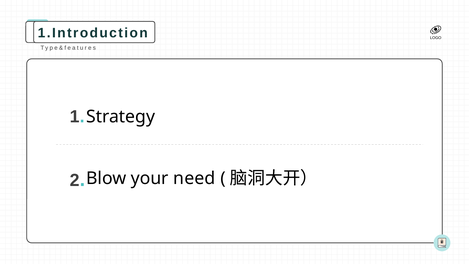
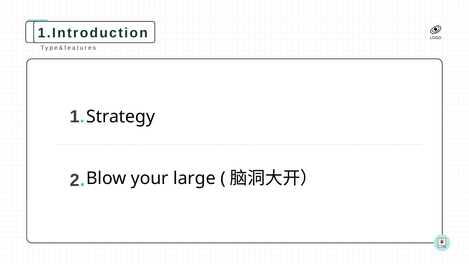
need: need -> large
